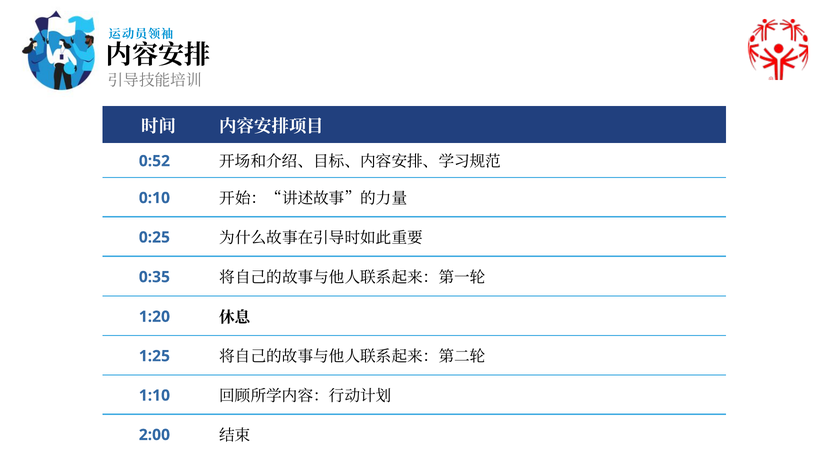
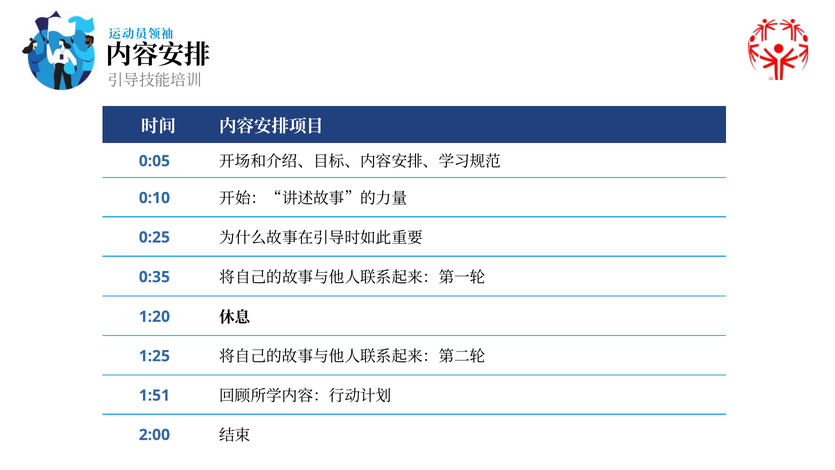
0:52: 0:52 -> 0:05
1:10: 1:10 -> 1:51
